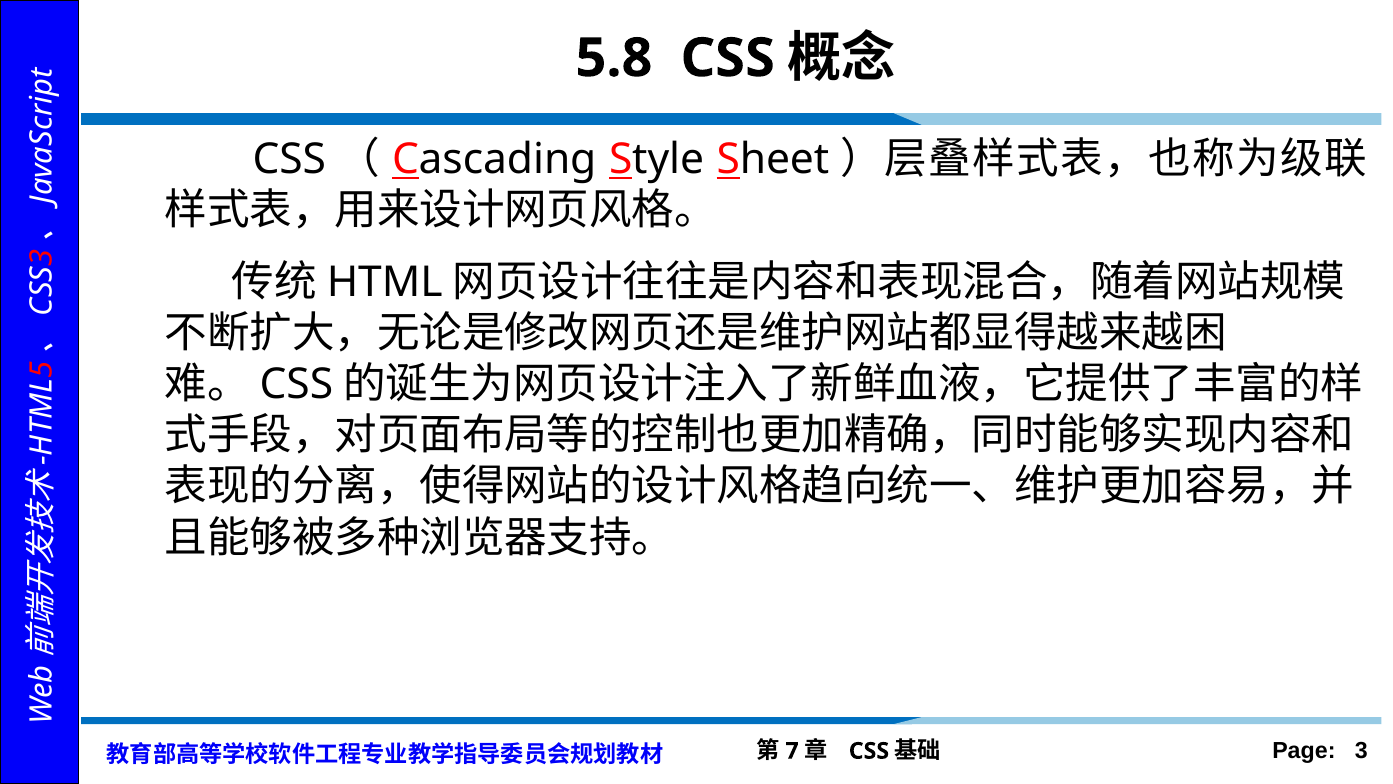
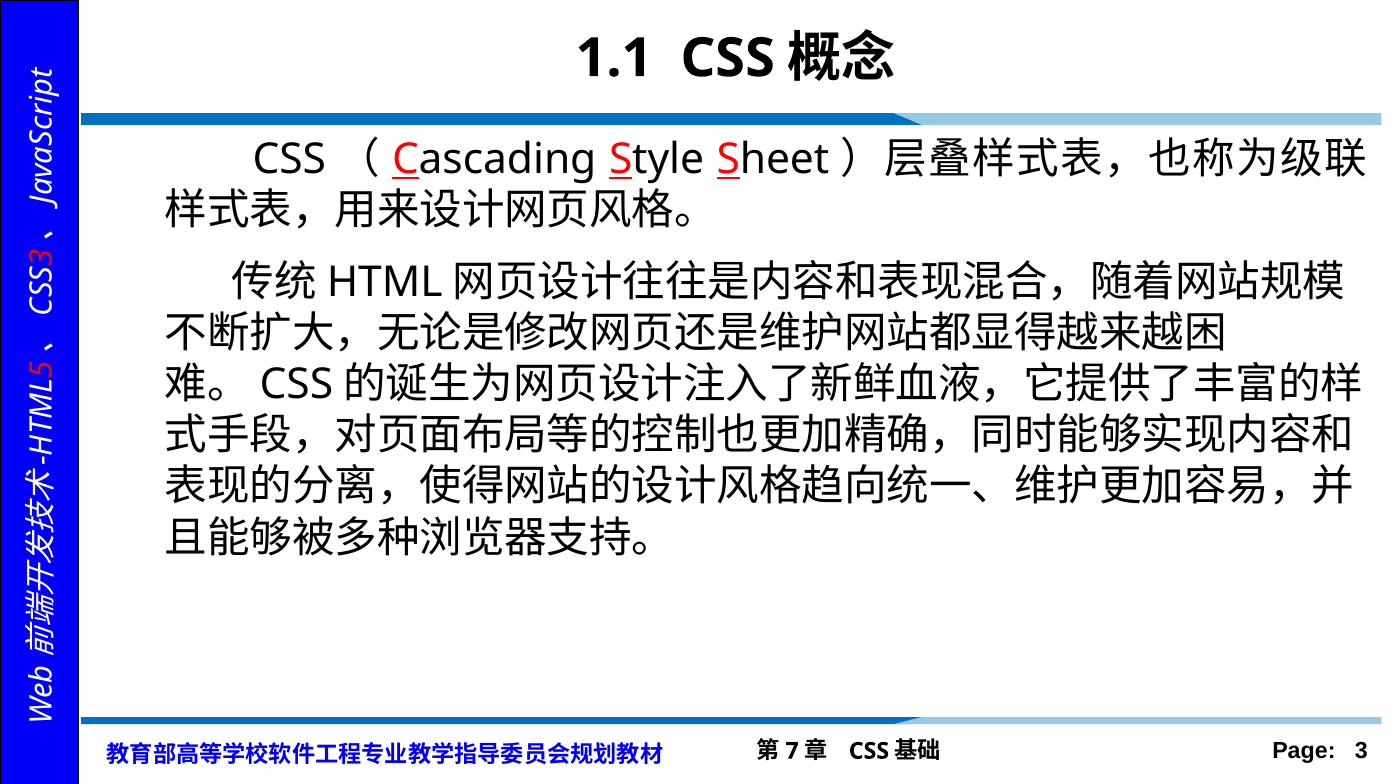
5.8: 5.8 -> 1.1
